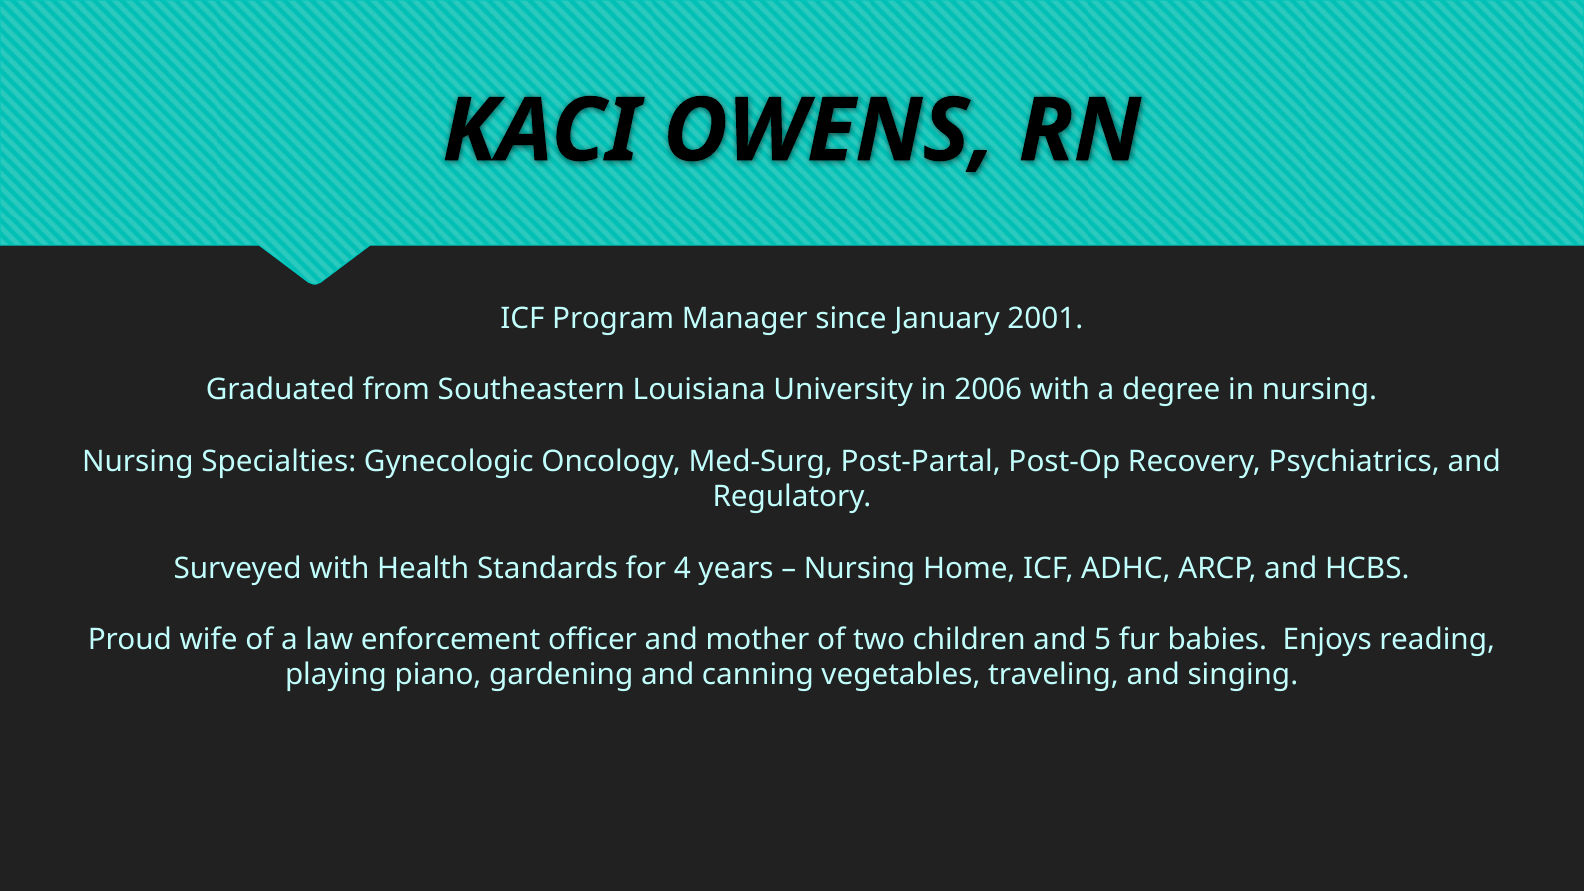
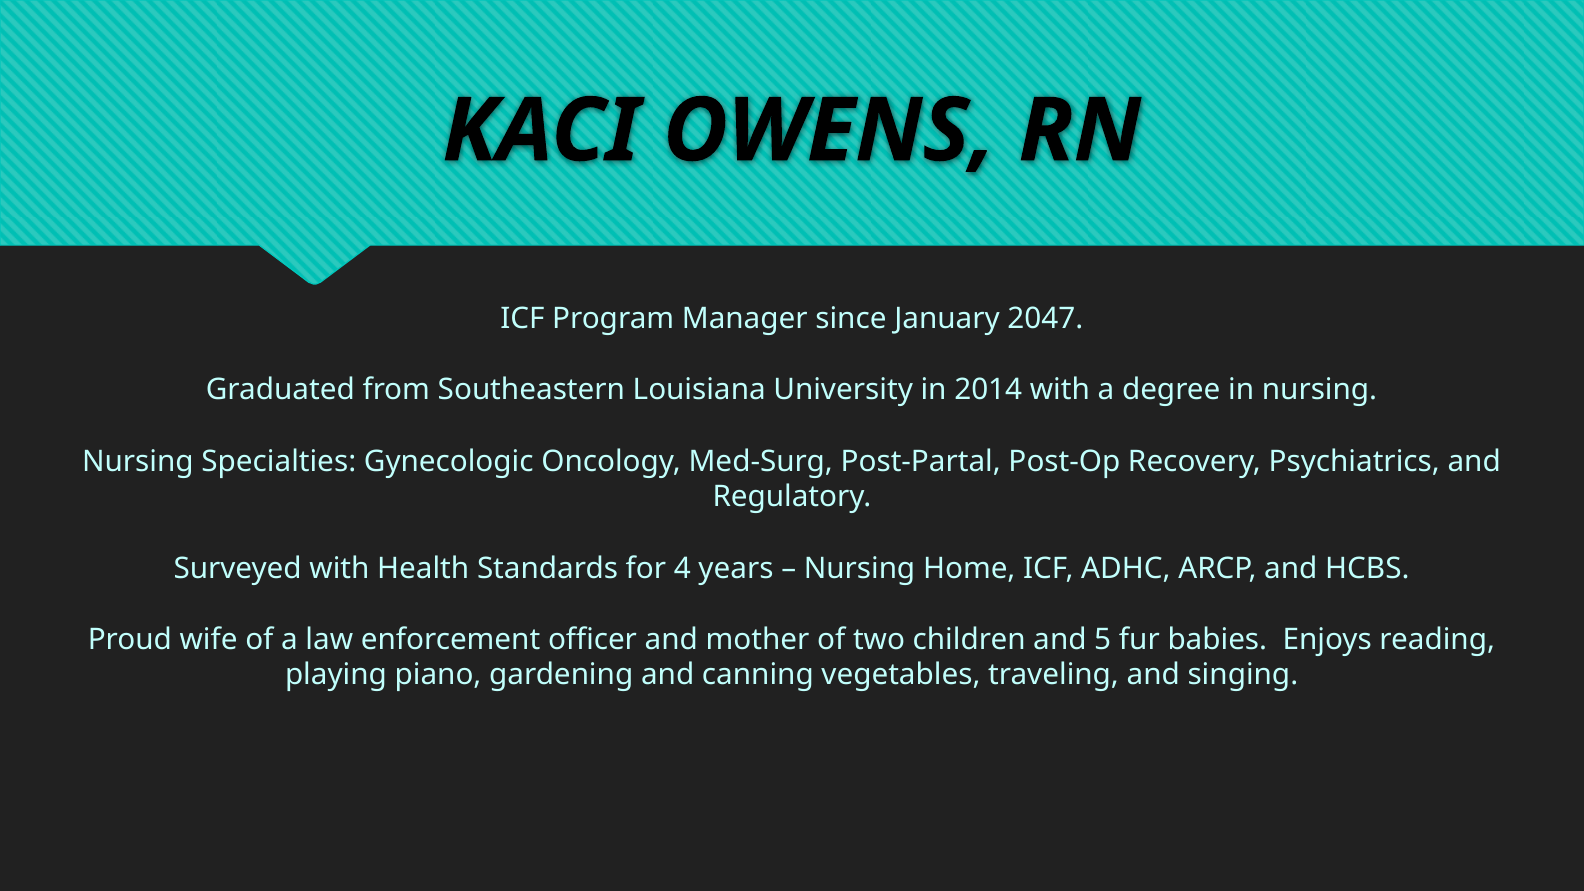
2001: 2001 -> 2047
2006: 2006 -> 2014
